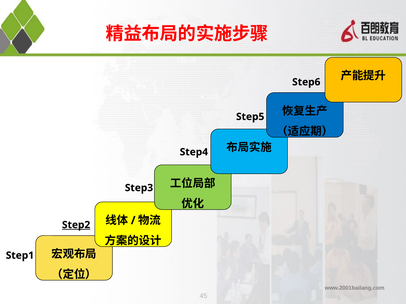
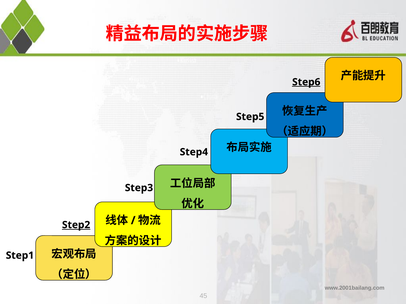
Step6 underline: none -> present
